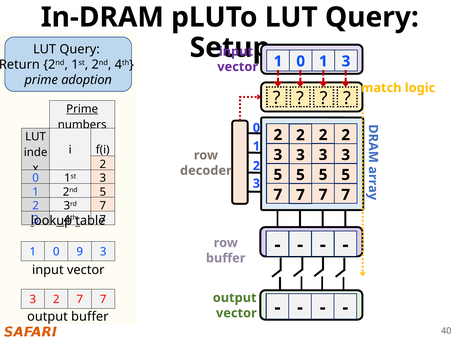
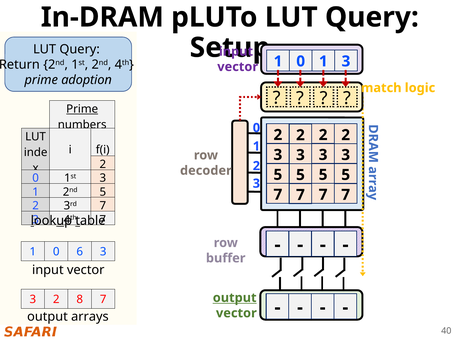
9: 9 -> 6
output at (235, 298) underline: none -> present
2 7: 7 -> 8
output buffer: buffer -> arrays
